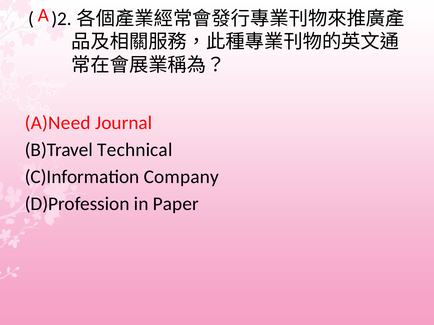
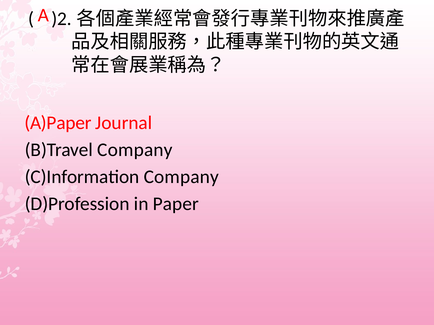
A)Need: A)Need -> A)Paper
B)Travel Technical: Technical -> Company
